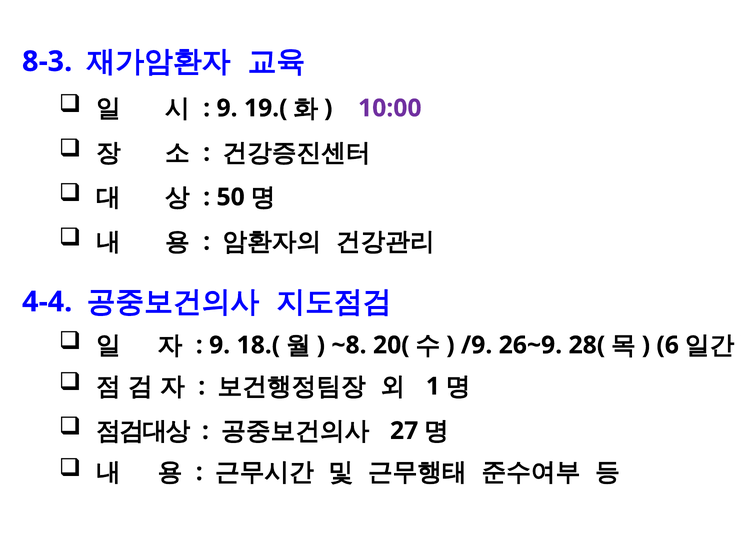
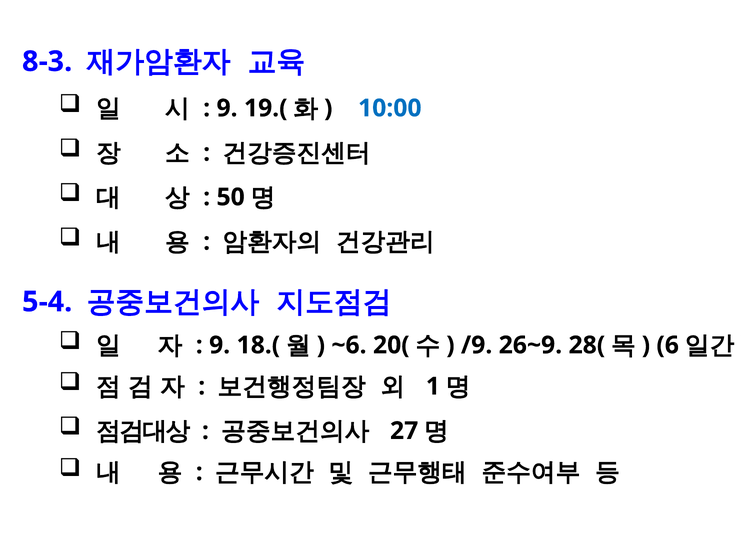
10:00 colour: purple -> blue
4-4: 4-4 -> 5-4
~8: ~8 -> ~6
